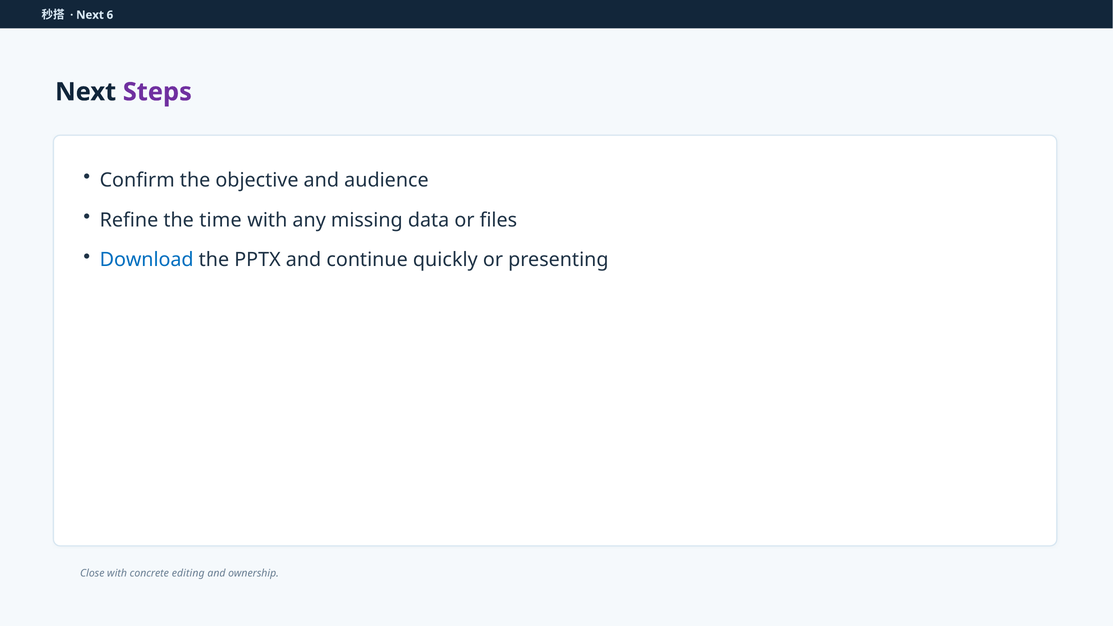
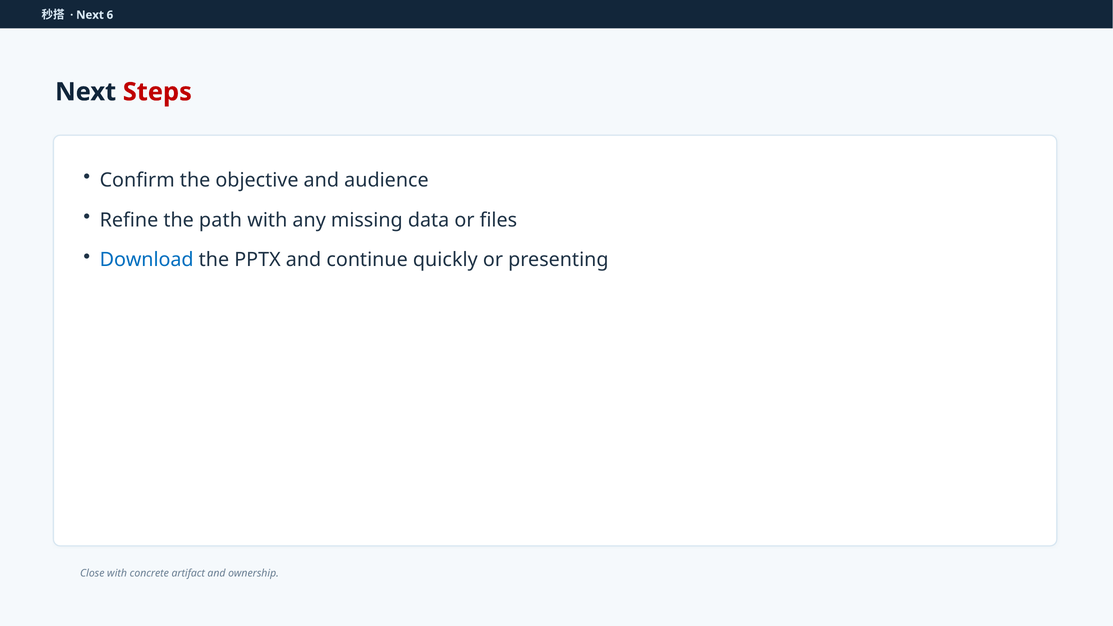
Steps colour: purple -> red
time: time -> path
editing: editing -> artifact
